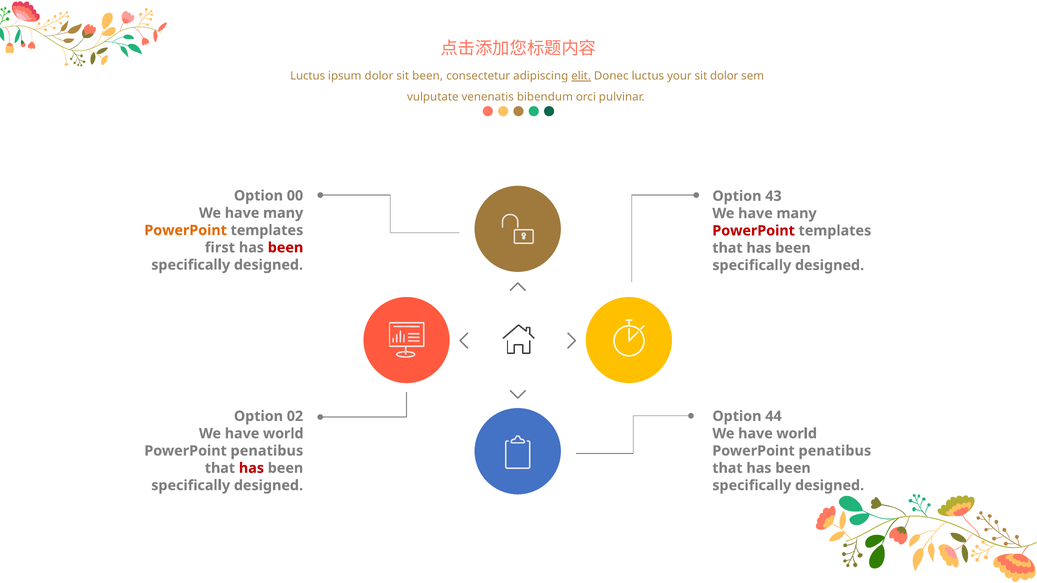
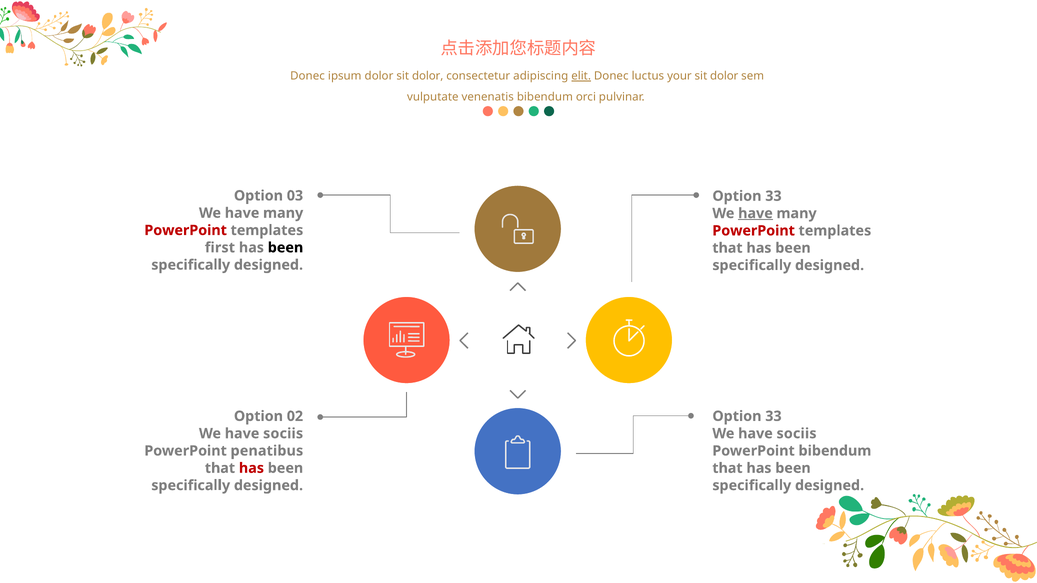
Luctus at (308, 76): Luctus -> Donec
dolor sit been: been -> dolor
00: 00 -> 03
43 at (773, 196): 43 -> 33
have at (755, 214) underline: none -> present
PowerPoint at (186, 230) colour: orange -> red
been at (286, 248) colour: red -> black
44 at (773, 416): 44 -> 33
world at (283, 434): world -> sociis
world at (797, 434): world -> sociis
penatibus at (835, 451): penatibus -> bibendum
